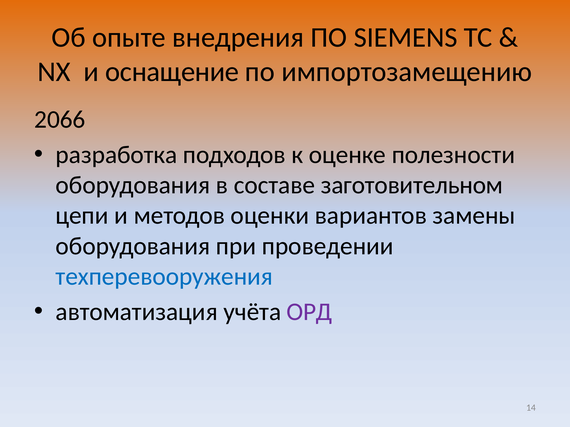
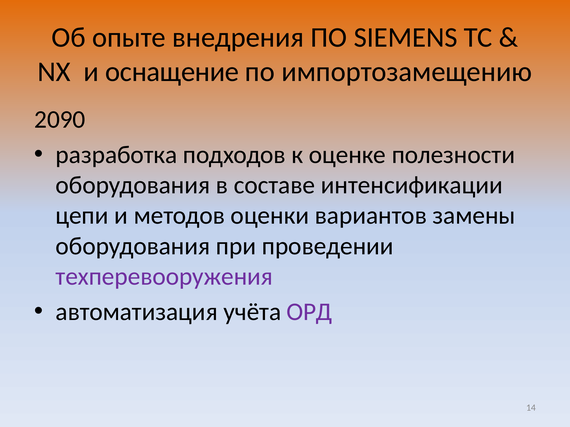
2066: 2066 -> 2090
заготовительном: заготовительном -> интенсификации
техперевооружения colour: blue -> purple
